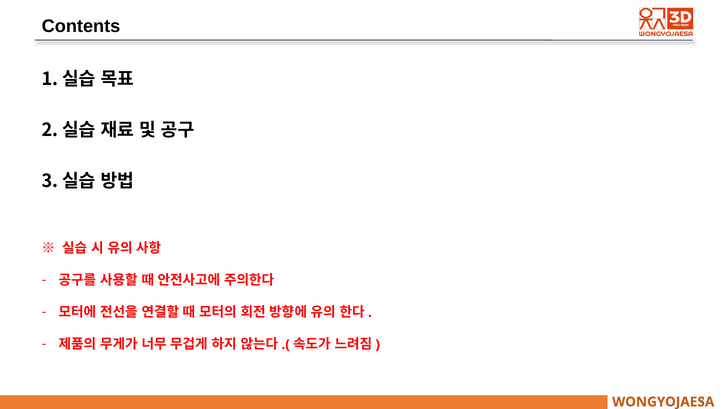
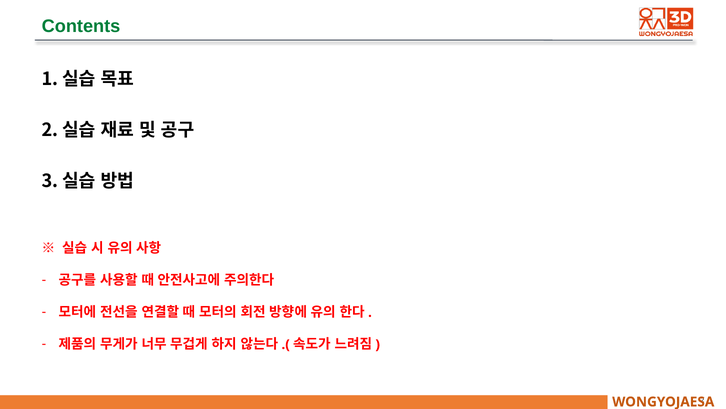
Contents colour: black -> green
